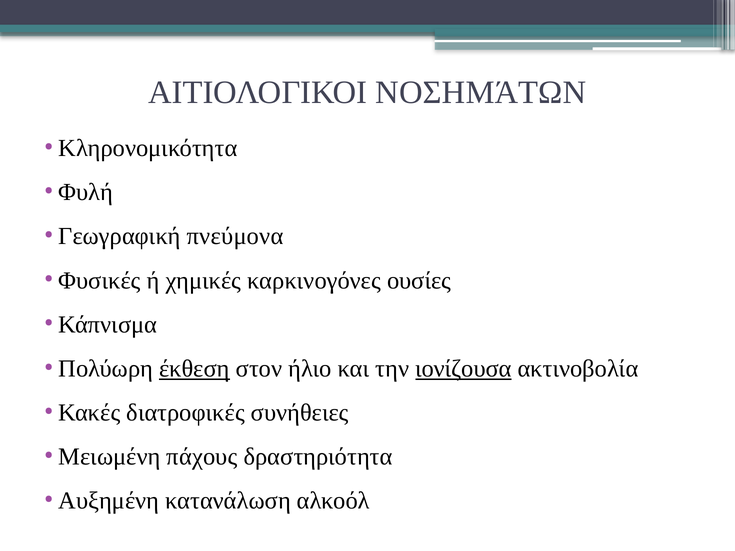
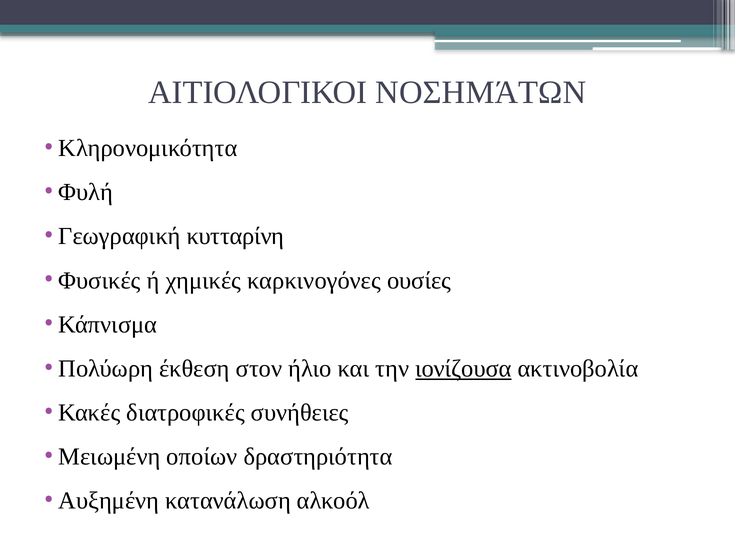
πνεύμονα: πνεύμονα -> κυτταρίνη
έκθεση underline: present -> none
πάχους: πάχους -> οποίων
